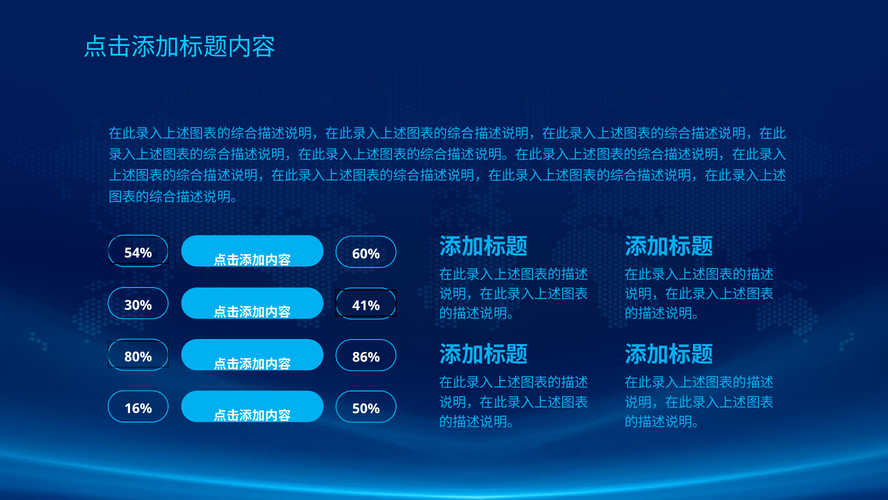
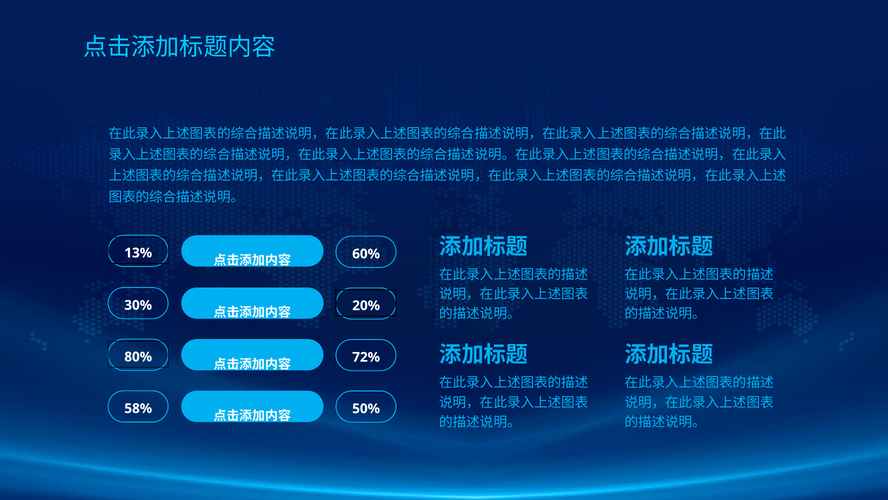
54%: 54% -> 13%
41%: 41% -> 20%
86%: 86% -> 72%
16%: 16% -> 58%
